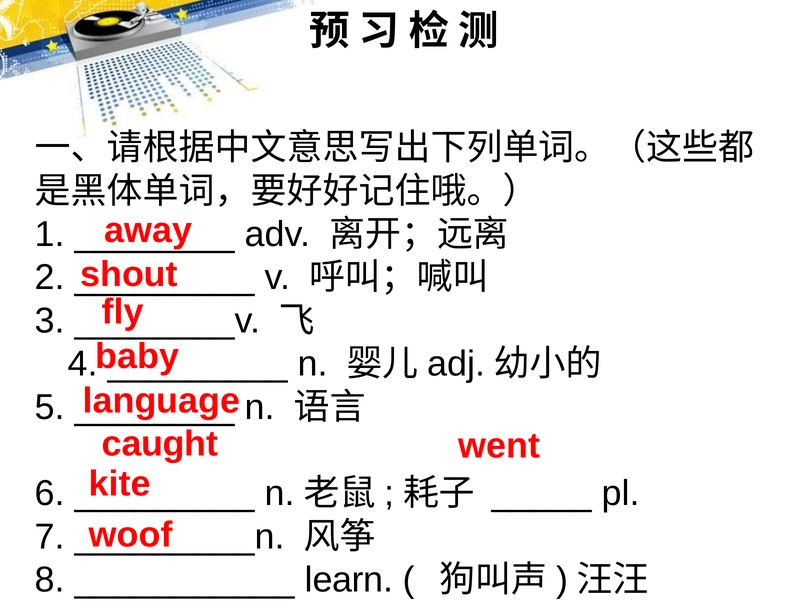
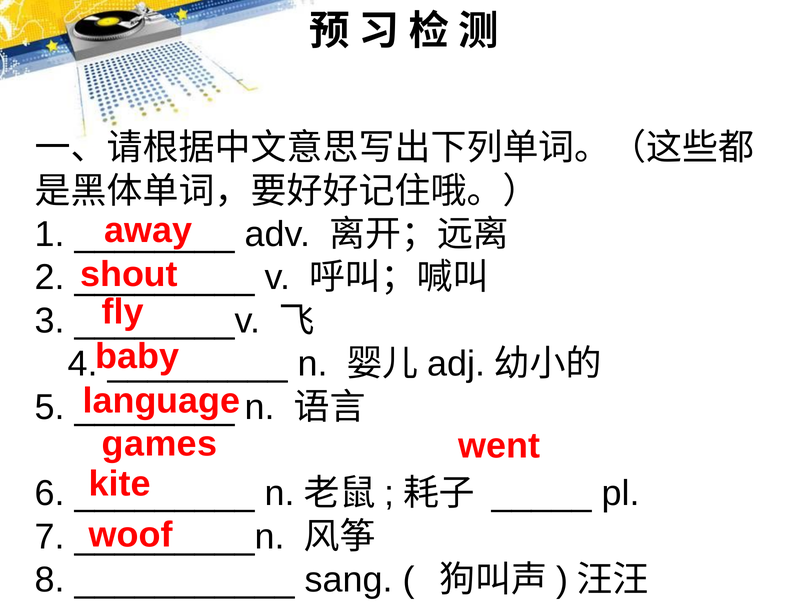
caught: caught -> games
learn: learn -> sang
